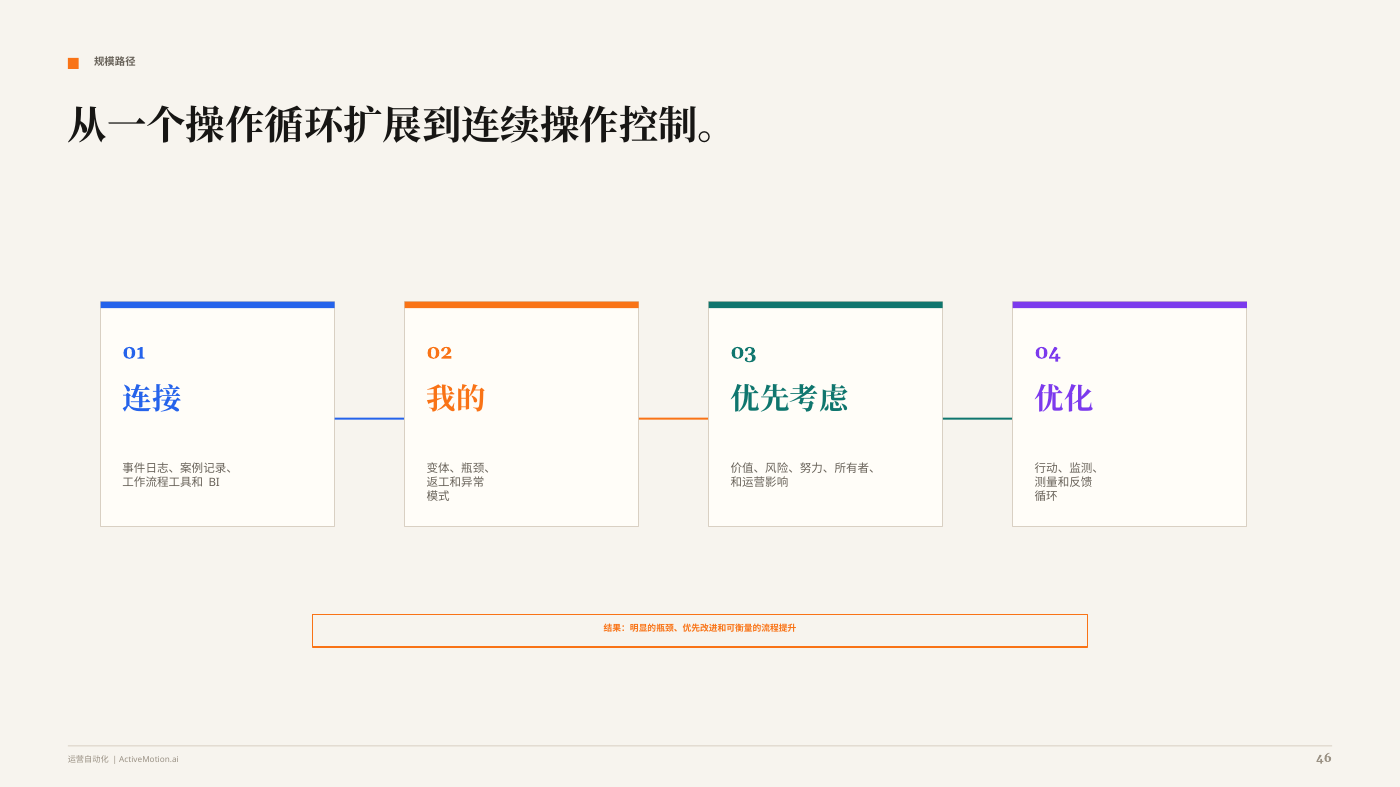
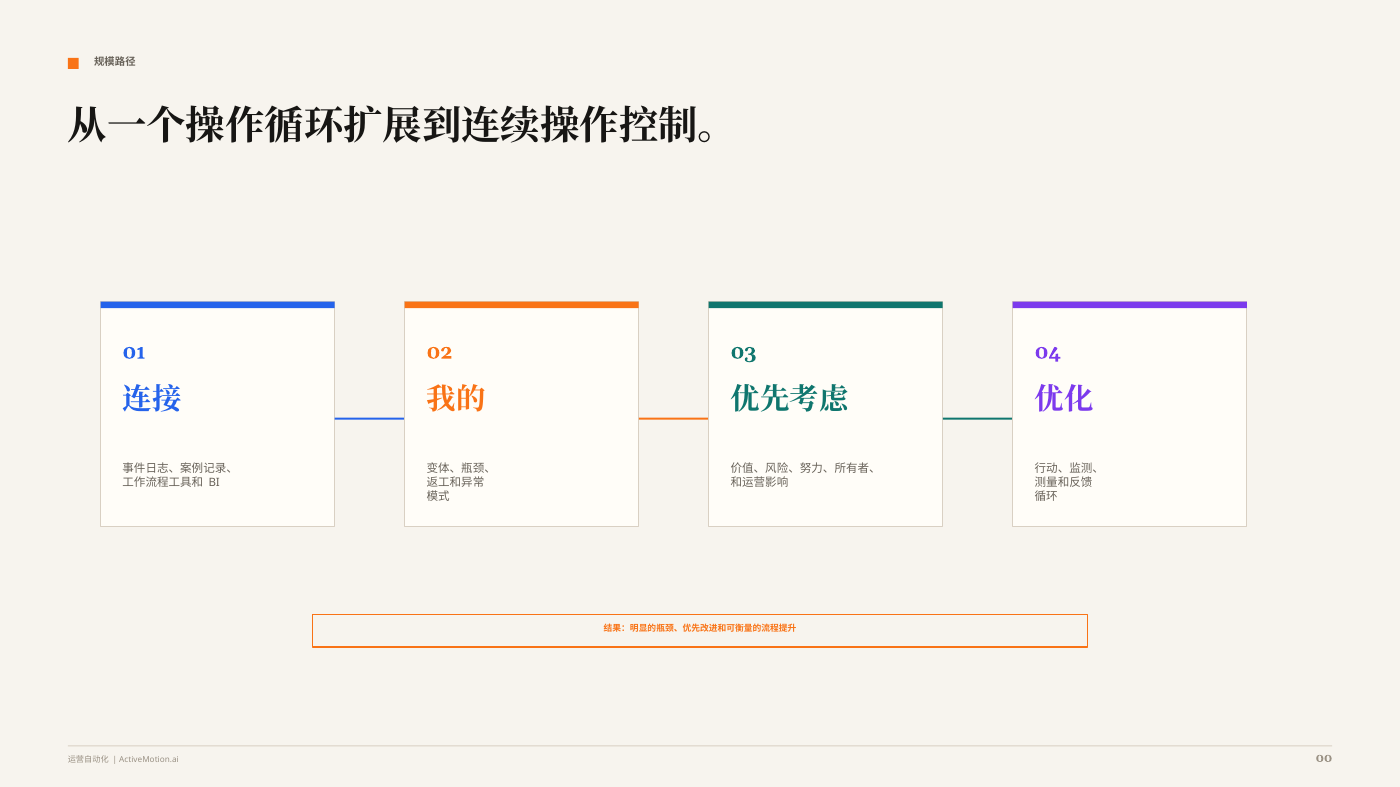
46: 46 -> 00
